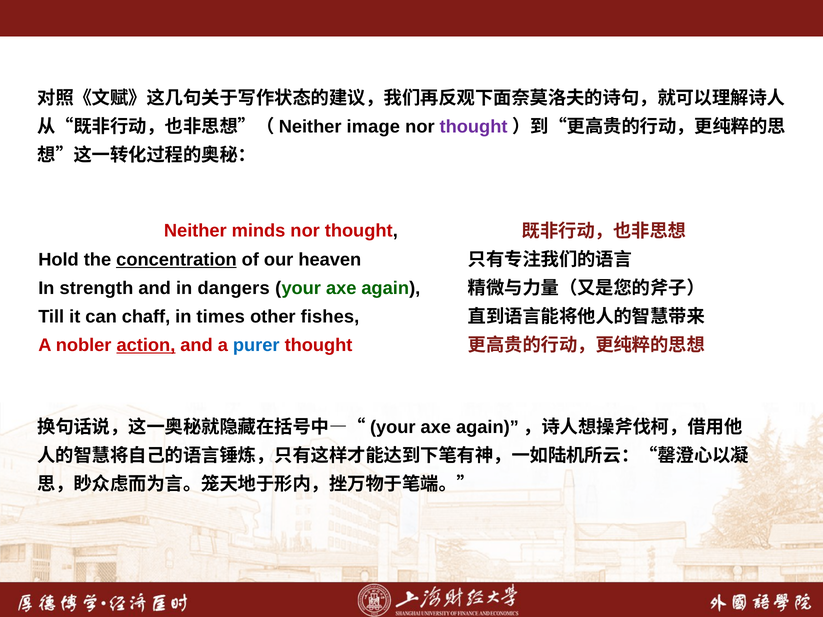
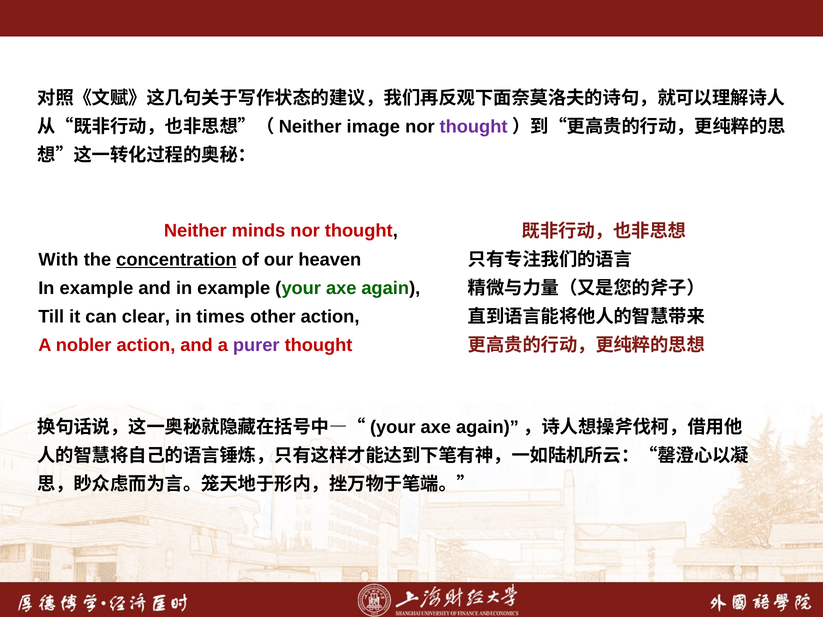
Hold: Hold -> With
strength at (96, 288): strength -> example
and in dangers: dangers -> example
chaff: chaff -> clear
other fishes: fishes -> action
action at (146, 345) underline: present -> none
purer colour: blue -> purple
